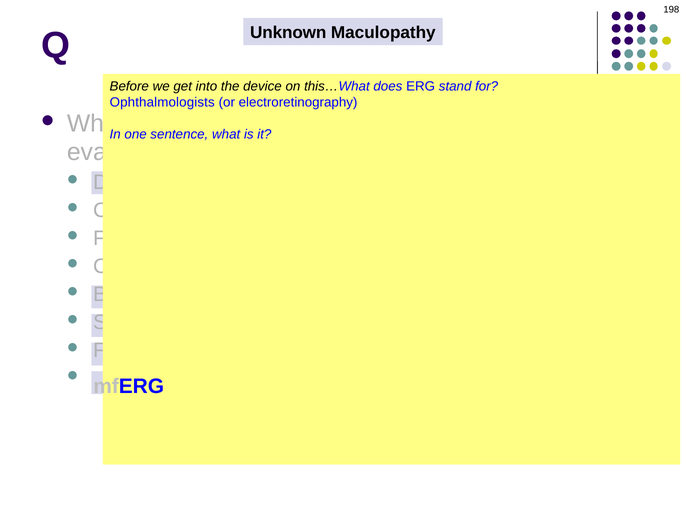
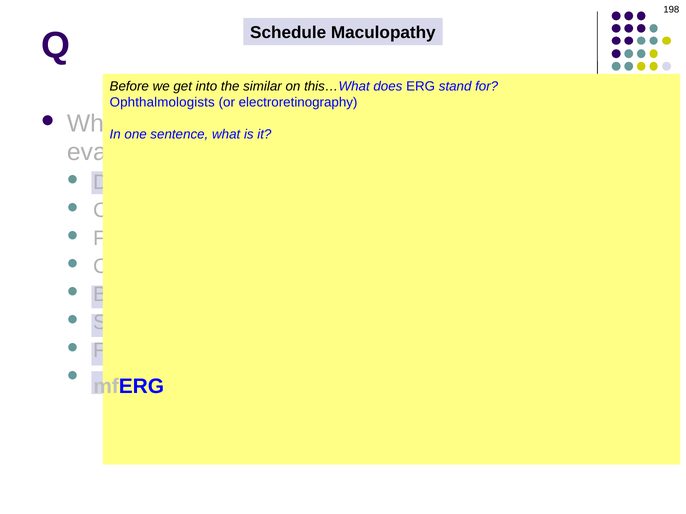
Unknown: Unknown -> Schedule
device: device -> similar
